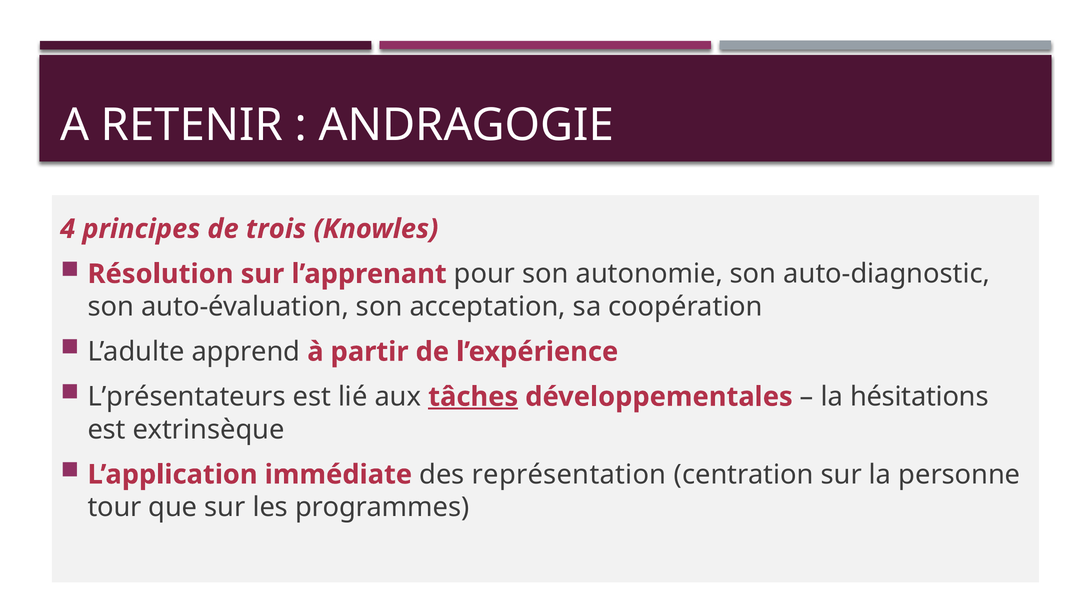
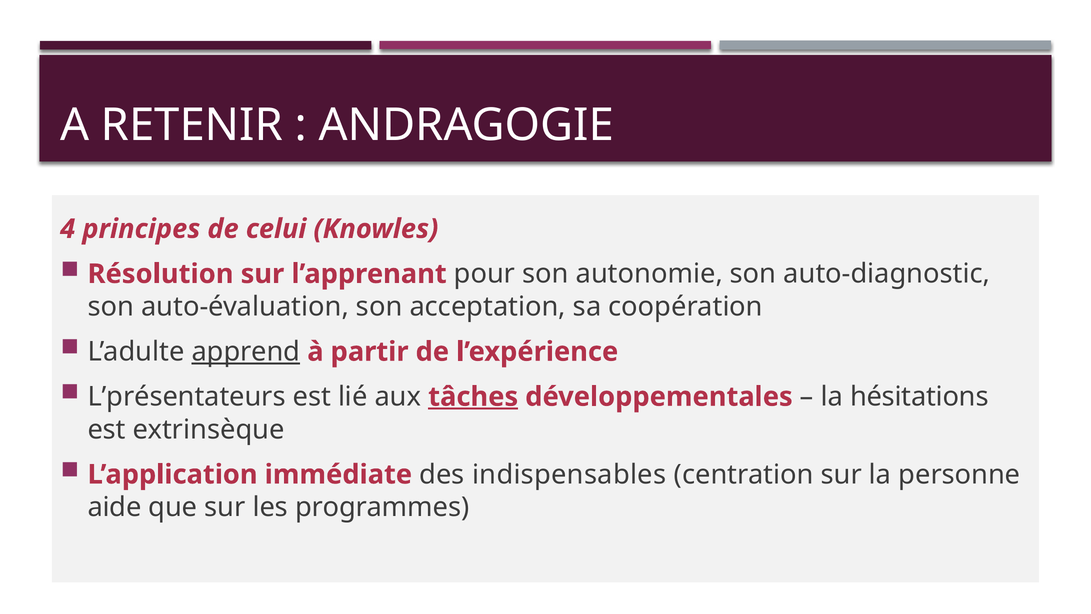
trois: trois -> celui
apprend underline: none -> present
représentation: représentation -> indispensables
tour: tour -> aide
